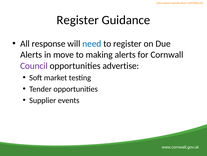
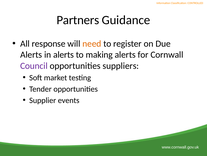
Register at (78, 20): Register -> Partners
need colour: blue -> orange
in move: move -> alerts
advertise: advertise -> suppliers
